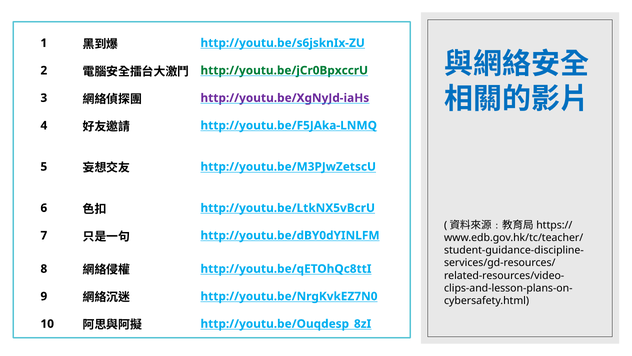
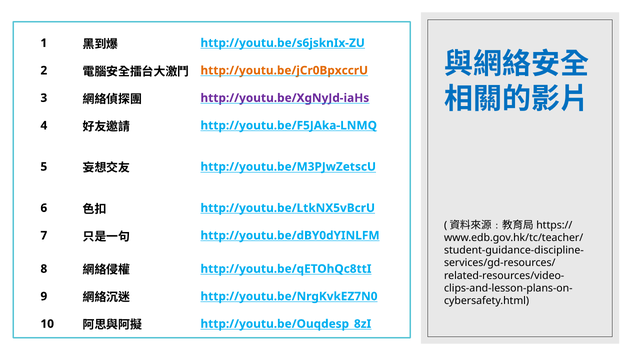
http://youtu.be/jCr0BpxccrU colour: green -> orange
